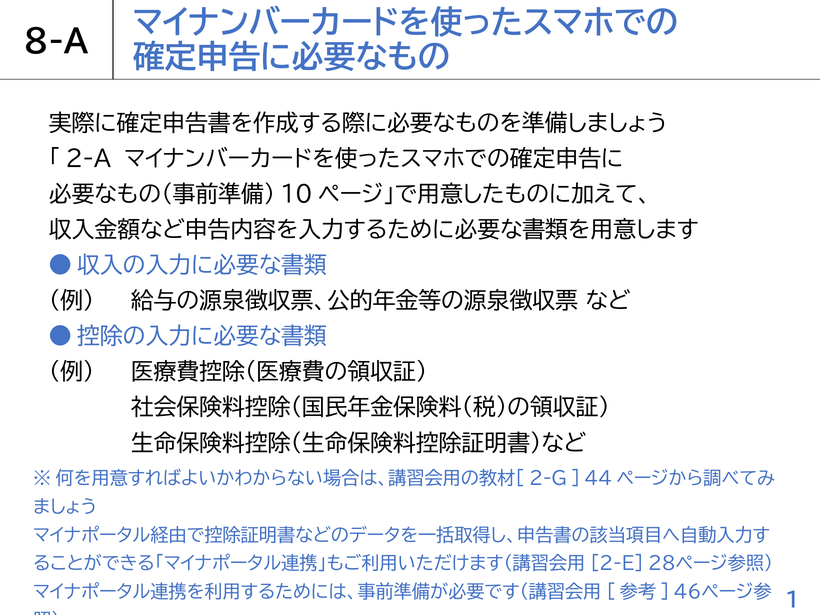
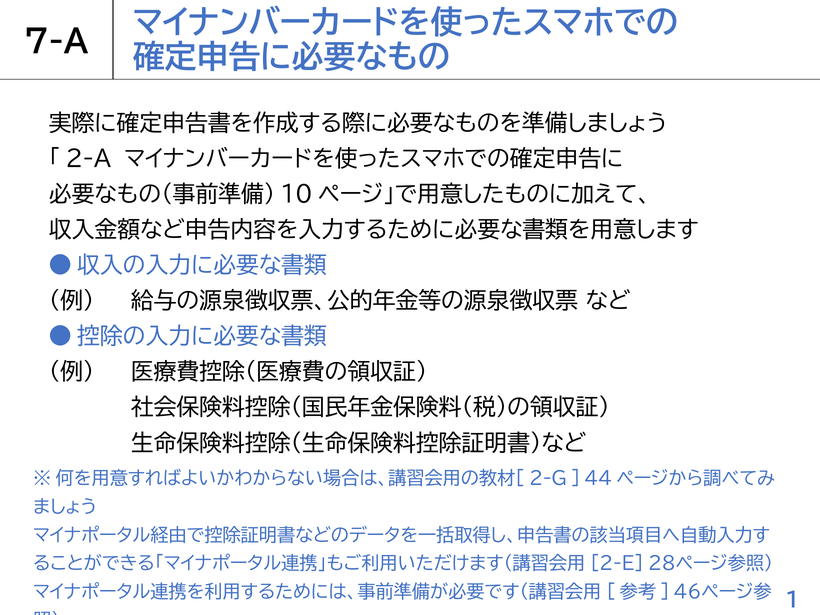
8-A: 8-A -> 7-A
